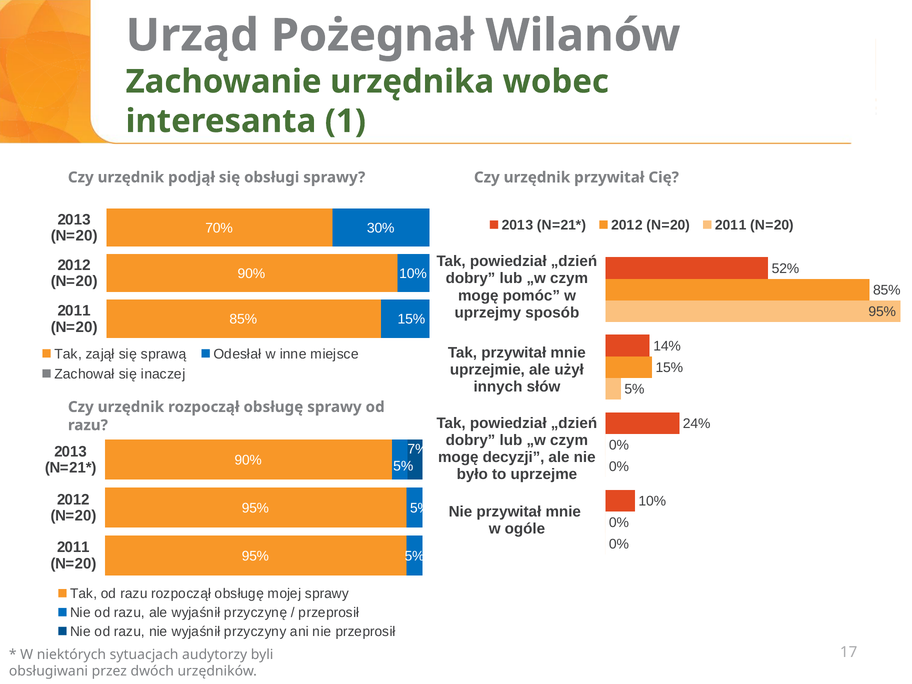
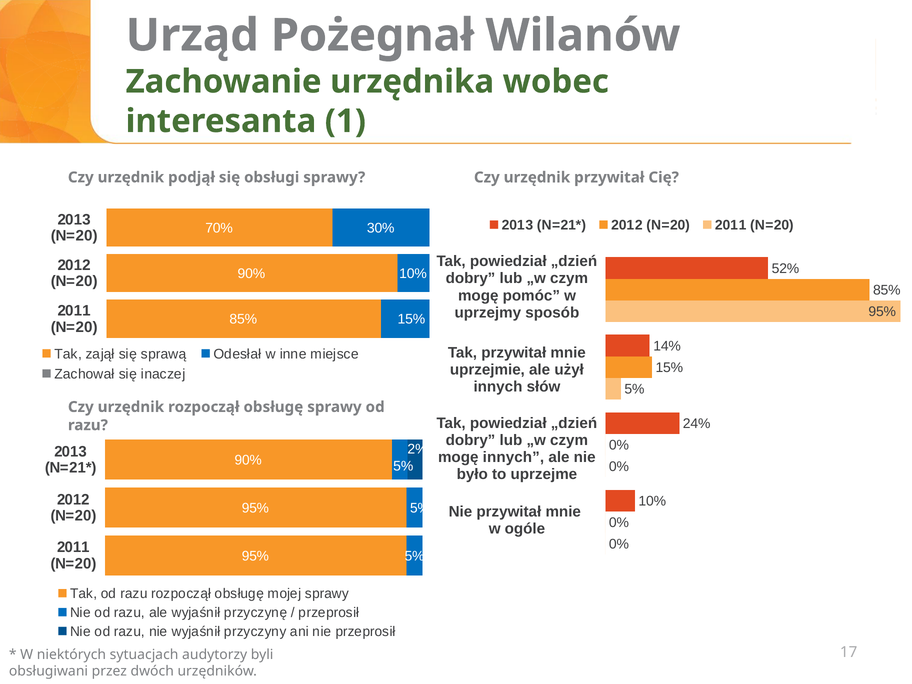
7%: 7% -> 2%
mogę decyzji: decyzji -> innych
